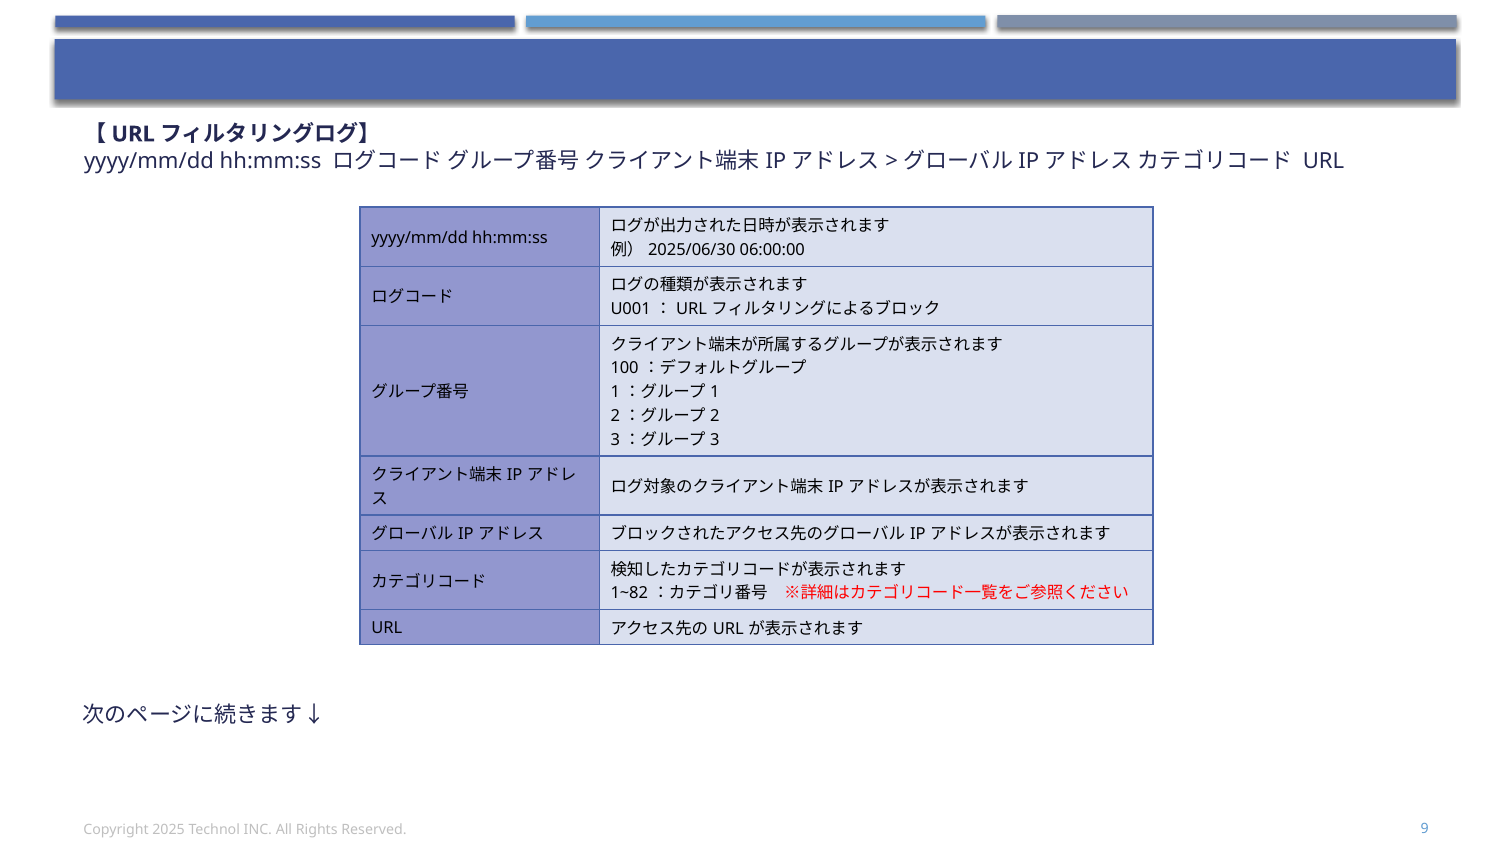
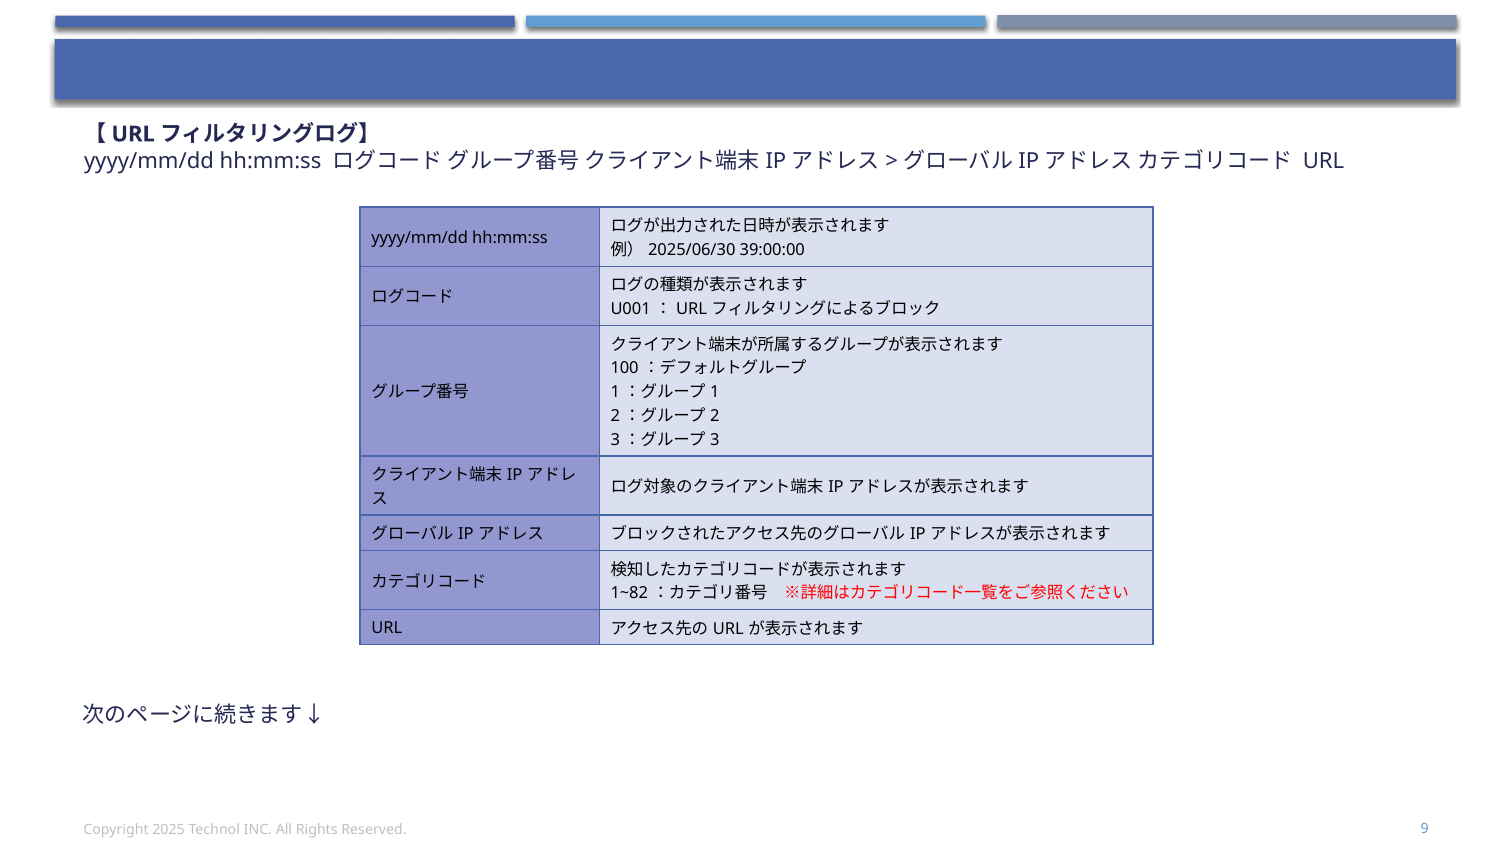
06:00:00: 06:00:00 -> 39:00:00
